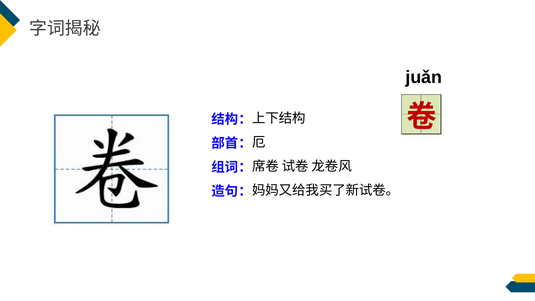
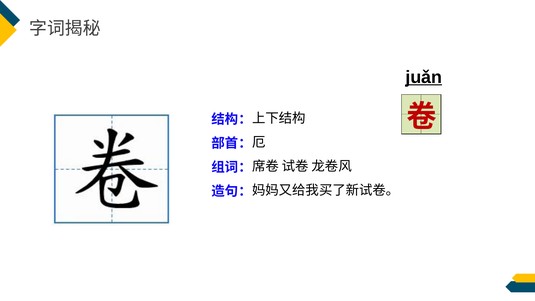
juǎn underline: none -> present
